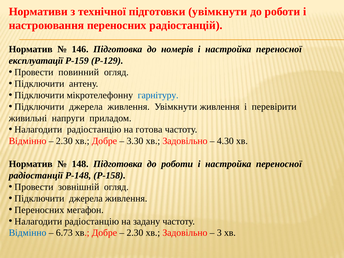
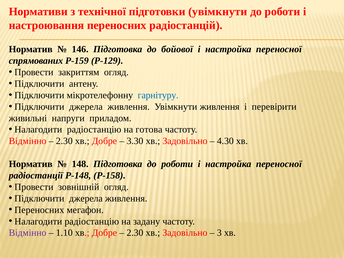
номерів: номерів -> бойової
експлуатації: експлуатації -> спрямованих
повинний: повинний -> закриттям
Відмінно at (28, 233) colour: blue -> purple
6.73: 6.73 -> 1.10
